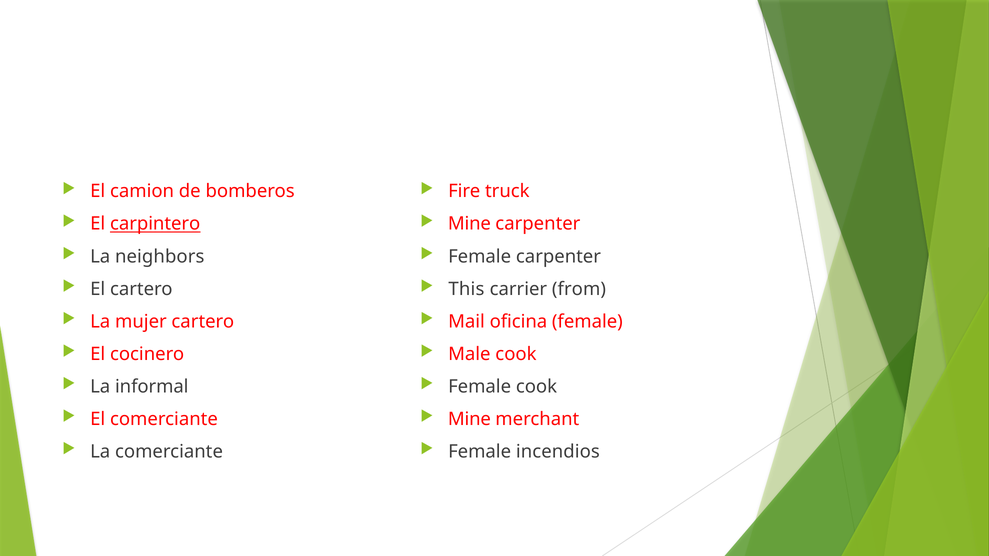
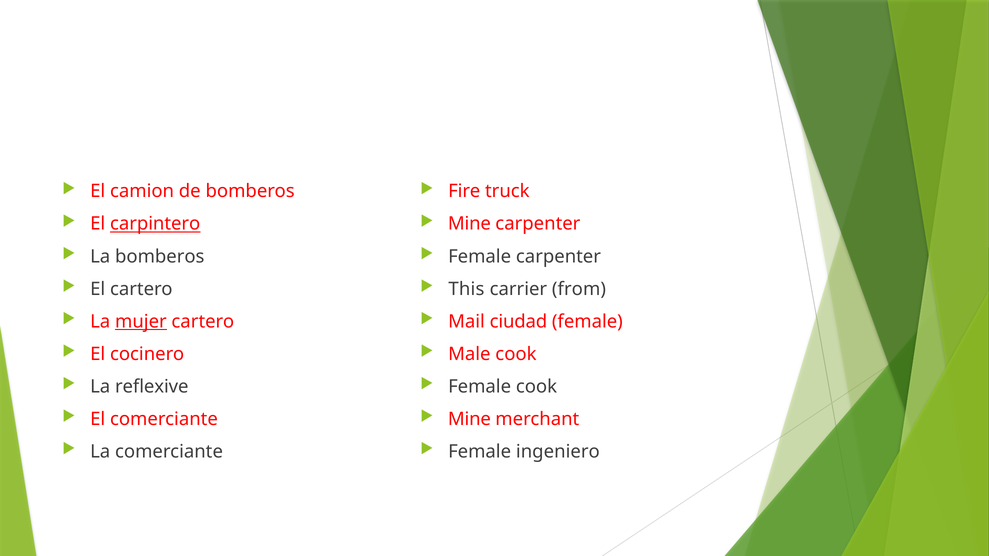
La neighbors: neighbors -> bomberos
mujer underline: none -> present
oficina: oficina -> ciudad
informal: informal -> reflexive
incendios: incendios -> ingeniero
